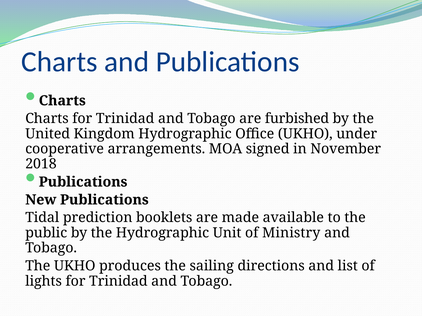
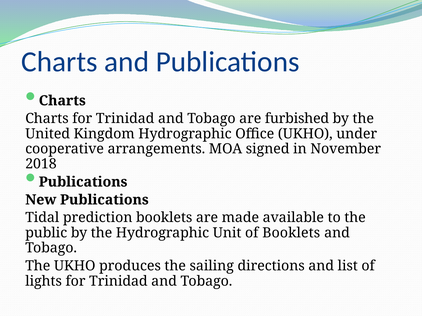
of Ministry: Ministry -> Booklets
